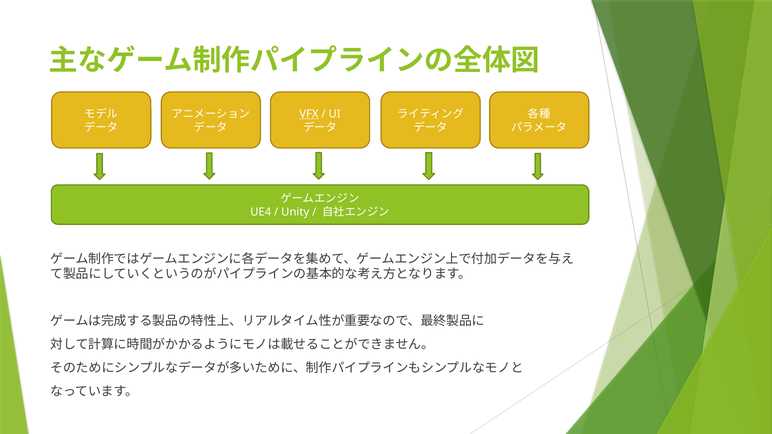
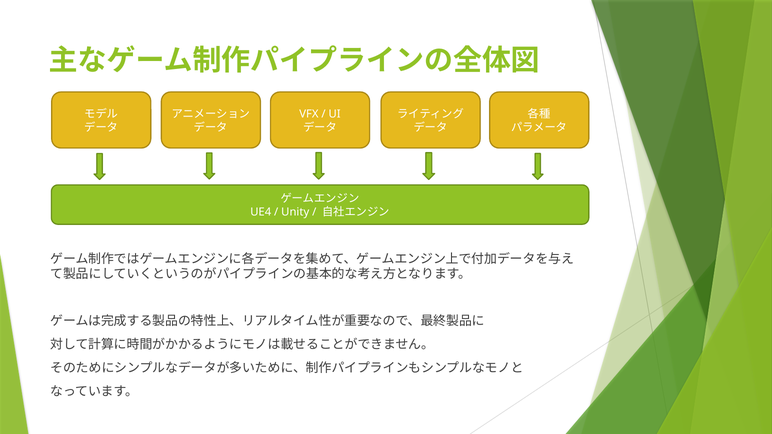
VFX underline: present -> none
